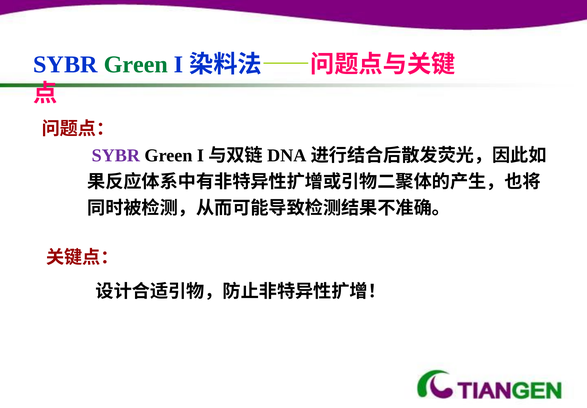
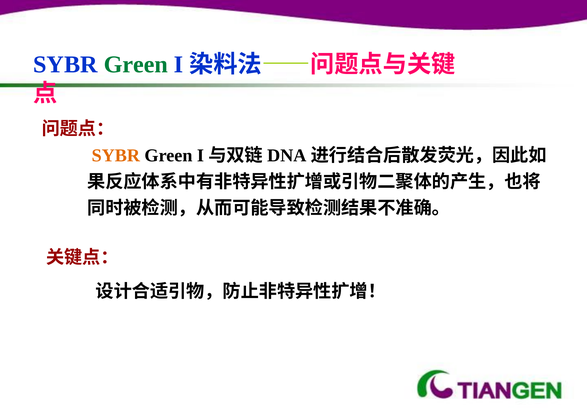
SYBR at (116, 155) colour: purple -> orange
